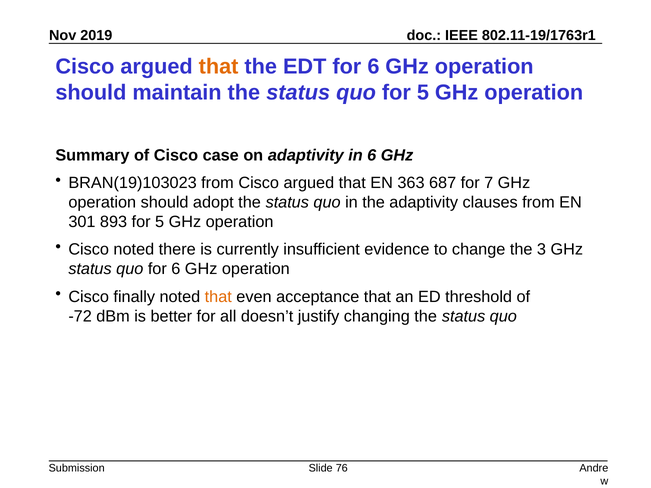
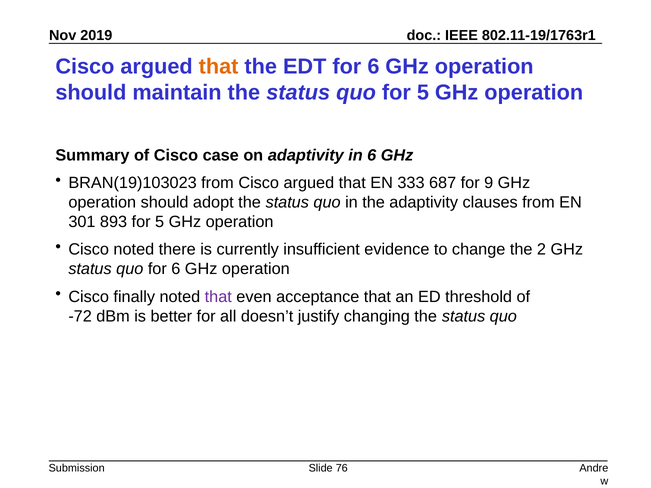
363: 363 -> 333
7: 7 -> 9
3: 3 -> 2
that at (218, 297) colour: orange -> purple
